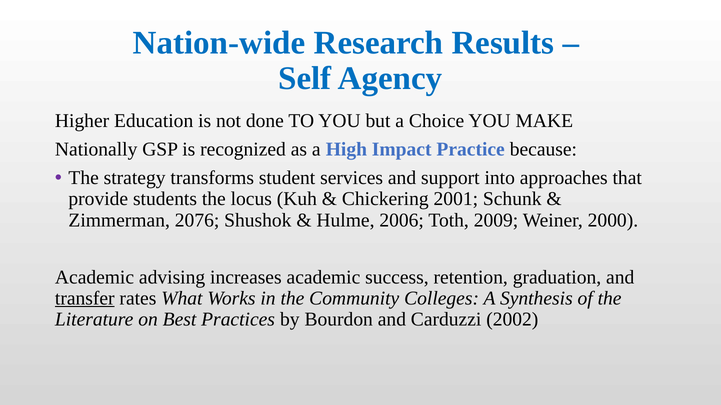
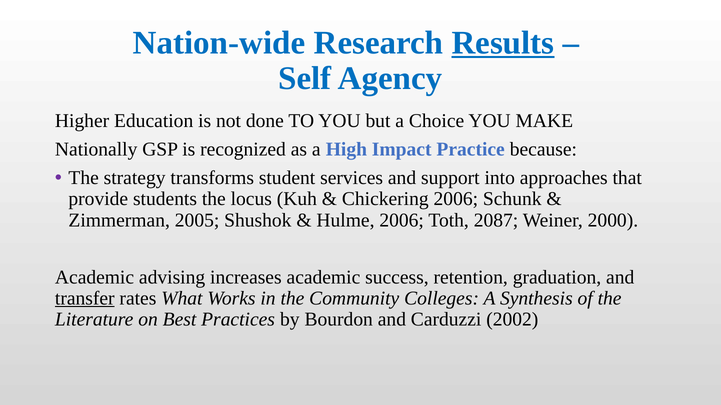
Results underline: none -> present
Chickering 2001: 2001 -> 2006
2076: 2076 -> 2005
2009: 2009 -> 2087
